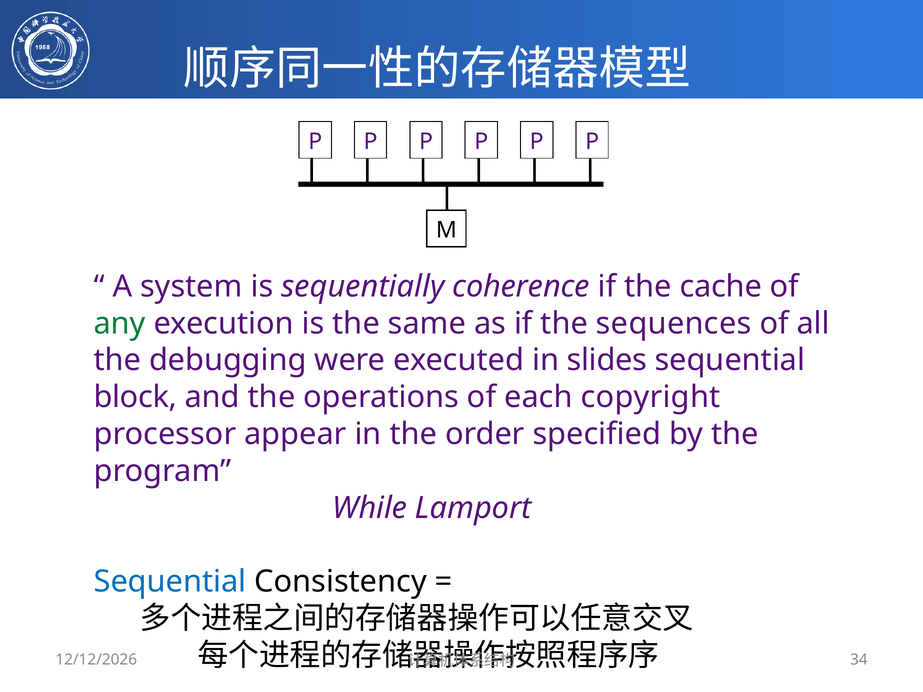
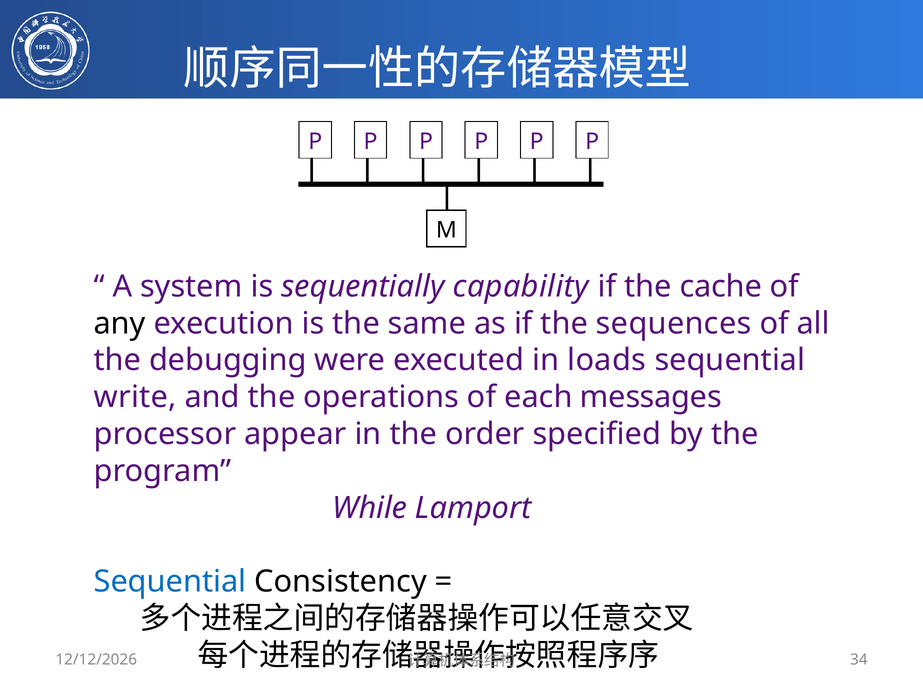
coherence: coherence -> capability
any colour: green -> black
slides: slides -> loads
block: block -> write
copyright: copyright -> messages
